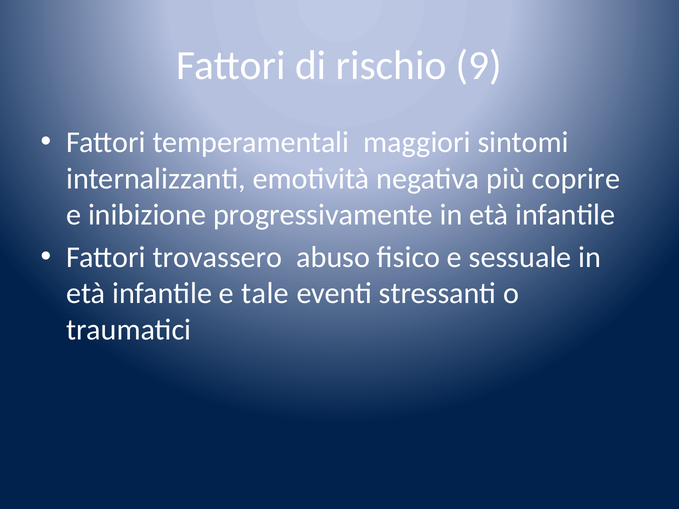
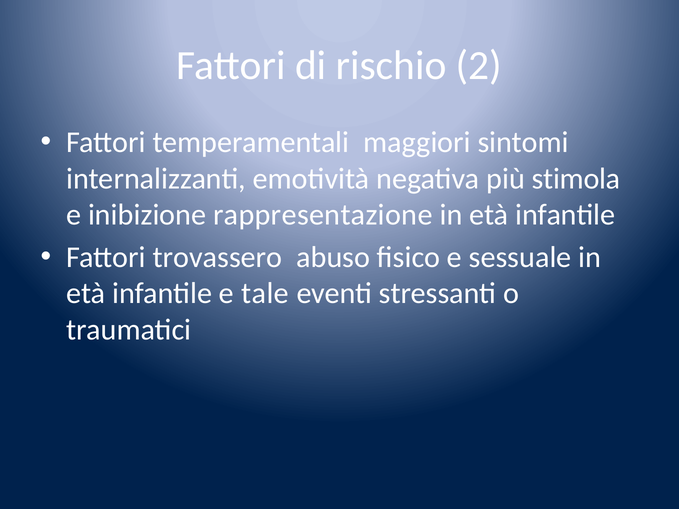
9: 9 -> 2
coprire: coprire -> stimola
progressivamente: progressivamente -> rappresentazione
